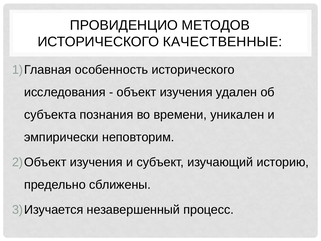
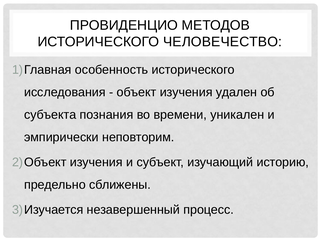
КАЧЕСТВЕННЫЕ: КАЧЕСТВЕННЫЕ -> ЧЕЛОВЕЧЕСТВО
